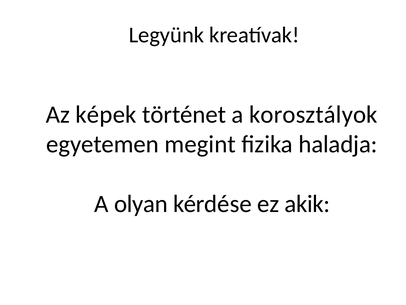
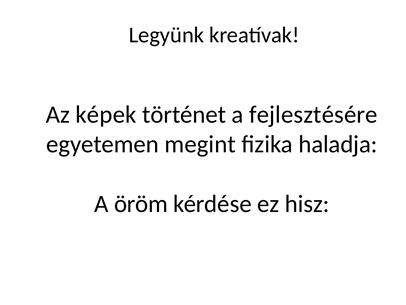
korosztályok: korosztályok -> fejlesztésére
olyan: olyan -> öröm
akik: akik -> hisz
